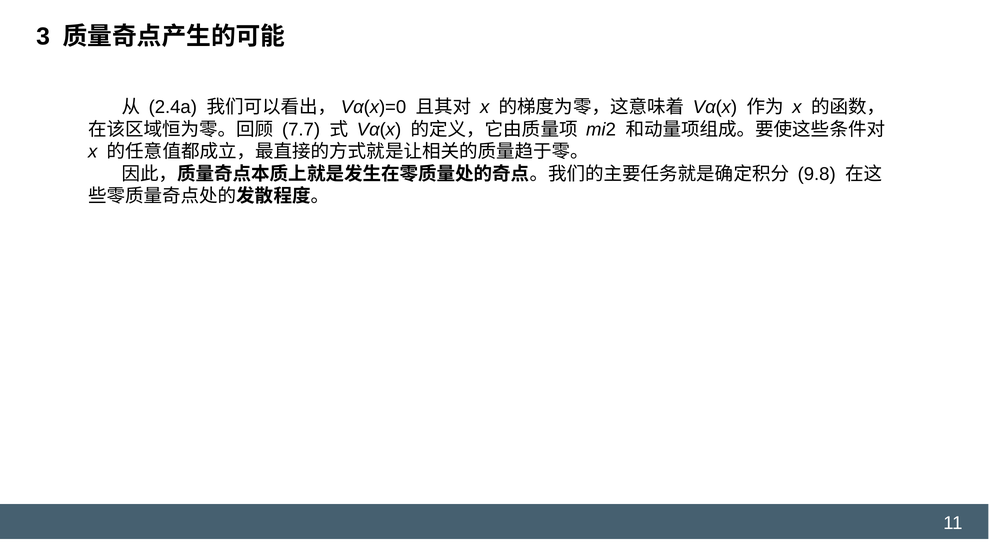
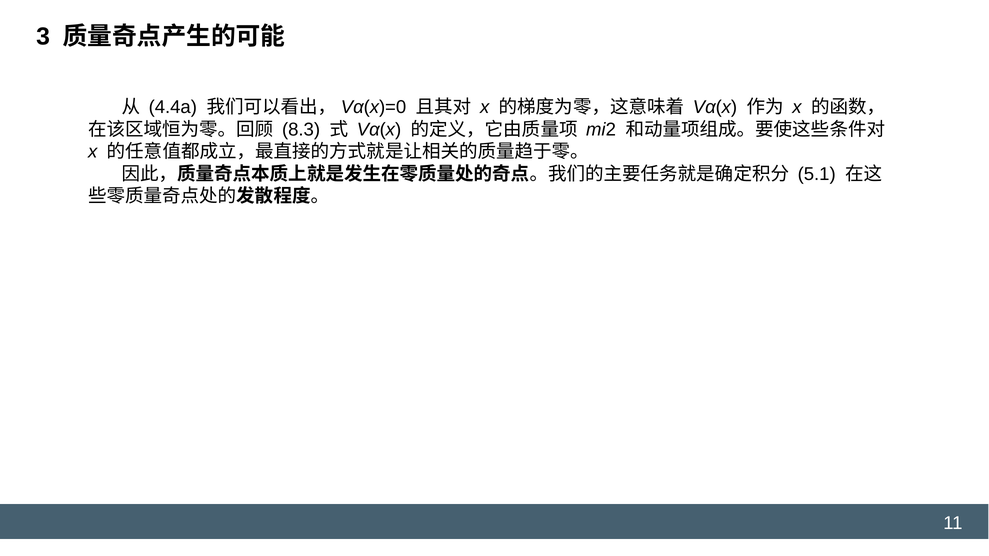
2.4a: 2.4a -> 4.4a
7.7: 7.7 -> 8.3
9.8: 9.8 -> 5.1
